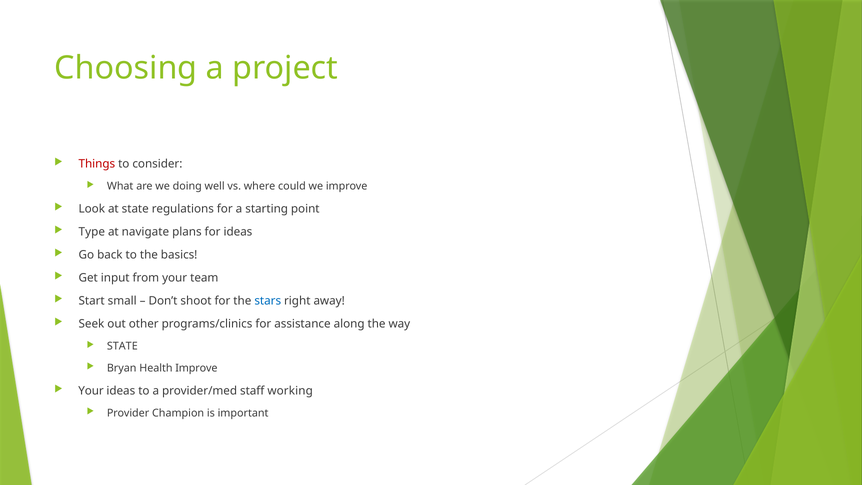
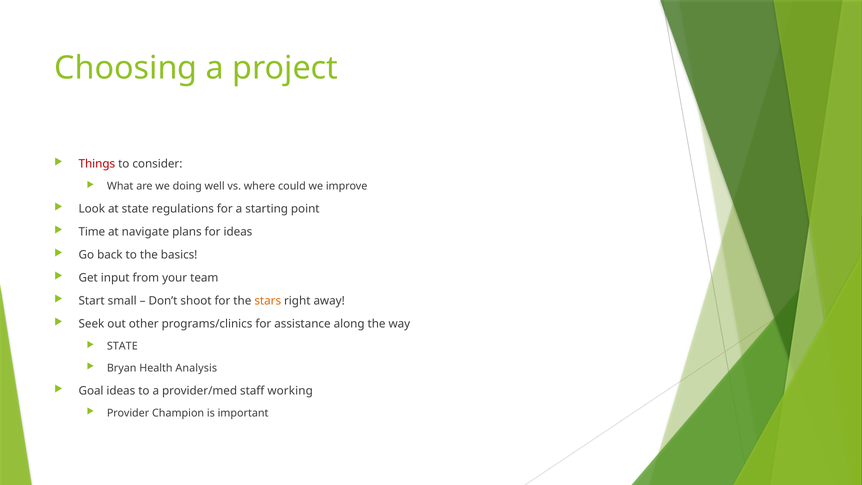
Type: Type -> Time
stars colour: blue -> orange
Health Improve: Improve -> Analysis
Your at (91, 391): Your -> Goal
